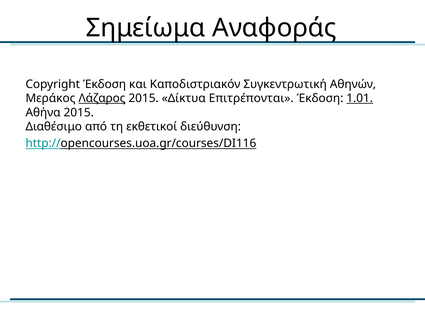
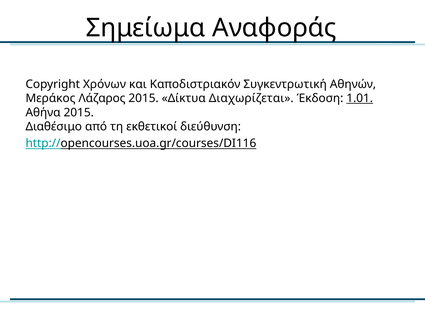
Copyright Έκδοση: Έκδοση -> Χρόνων
Λάζαρος underline: present -> none
Επιτρέπονται: Επιτρέπονται -> Διαχωρίζεται
